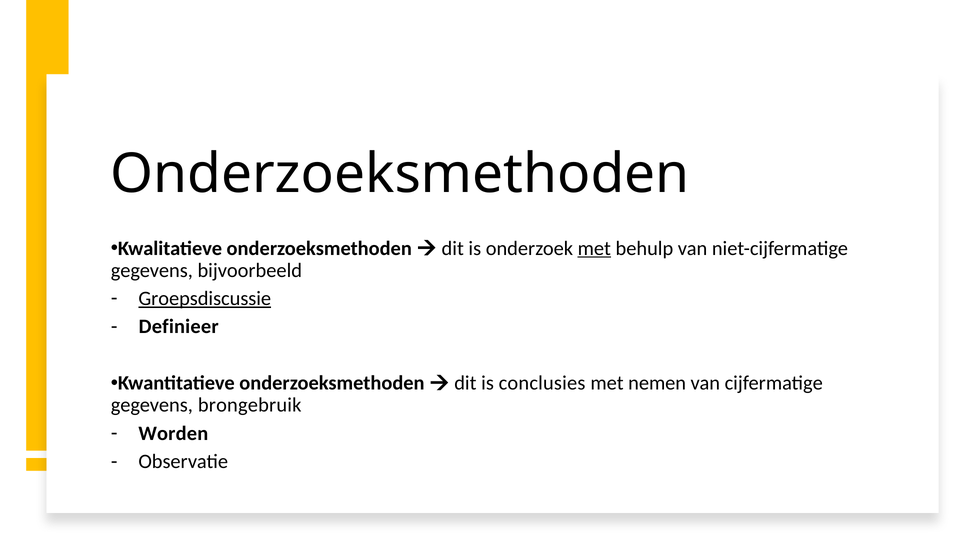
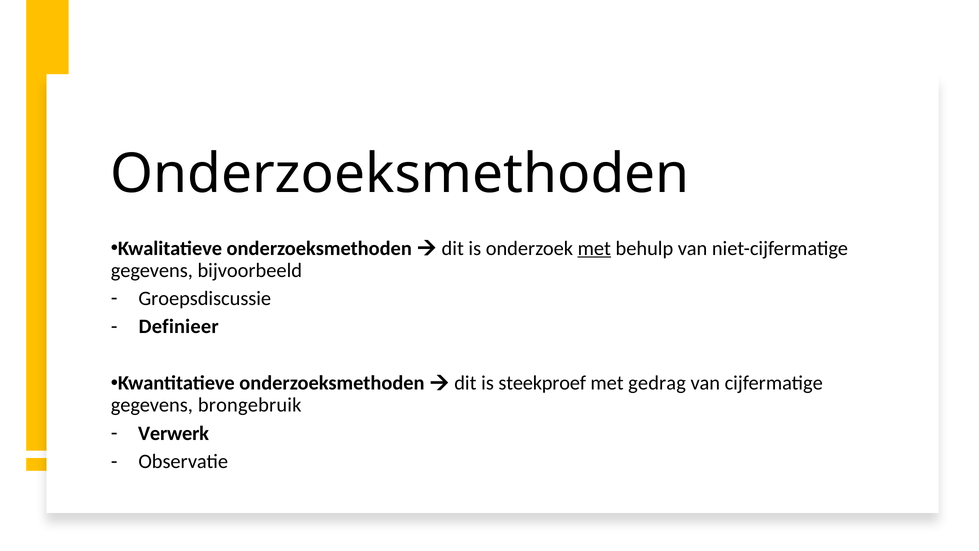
Groepsdiscussie underline: present -> none
conclusies: conclusies -> steekproef
nemen: nemen -> gedrag
Worden: Worden -> Verwerk
